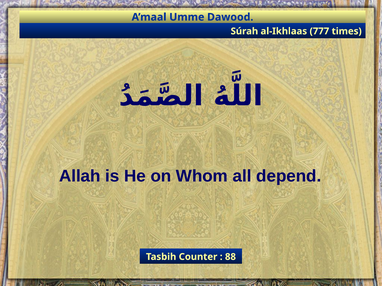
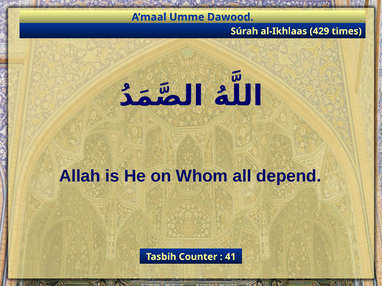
777: 777 -> 429
88: 88 -> 41
